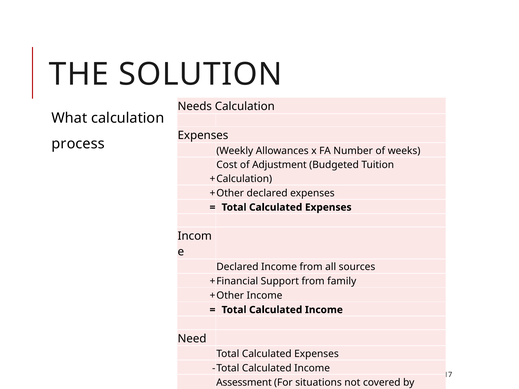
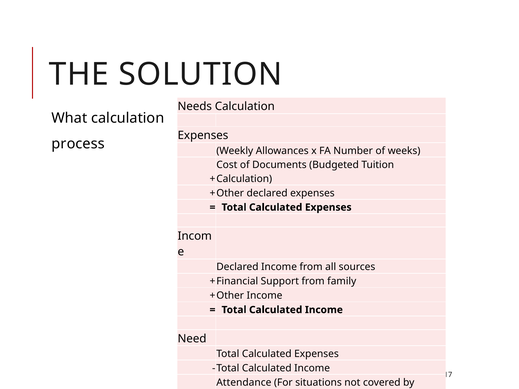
Adjustment: Adjustment -> Documents
Assessment: Assessment -> Attendance
